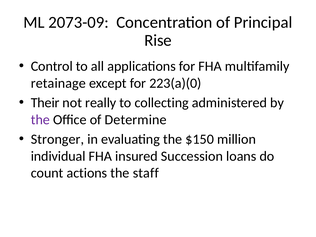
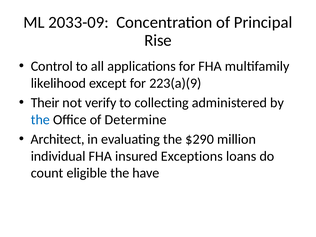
2073-09: 2073-09 -> 2033-09
retainage: retainage -> likelihood
223(a)(0: 223(a)(0 -> 223(a)(9
really: really -> verify
the at (40, 120) colour: purple -> blue
Stronger: Stronger -> Architect
$150: $150 -> $290
Succession: Succession -> Exceptions
actions: actions -> eligible
staff: staff -> have
